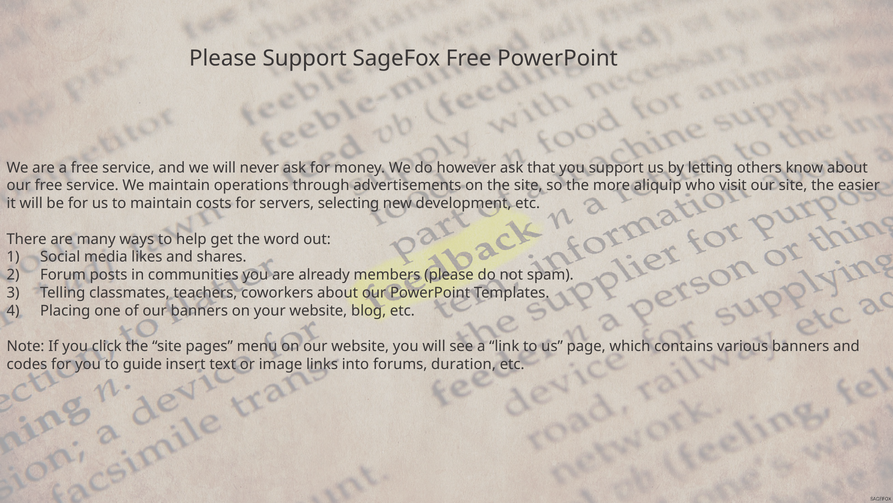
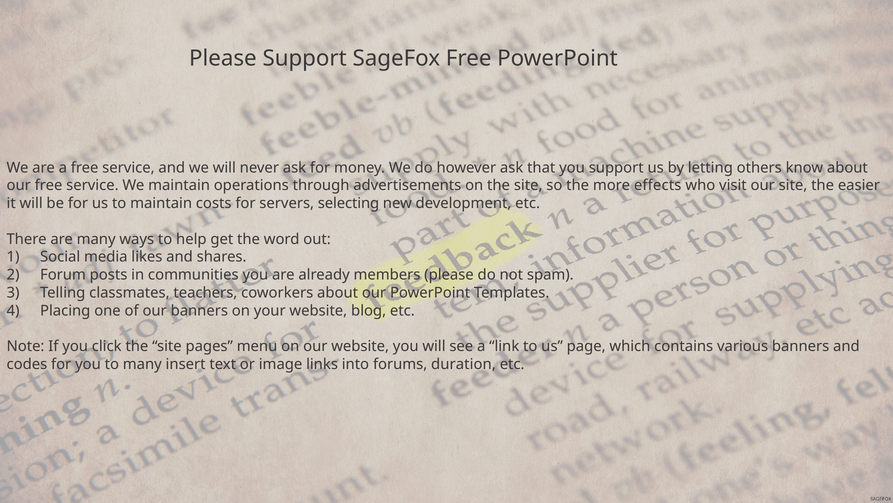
aliquip: aliquip -> effects
to guide: guide -> many
